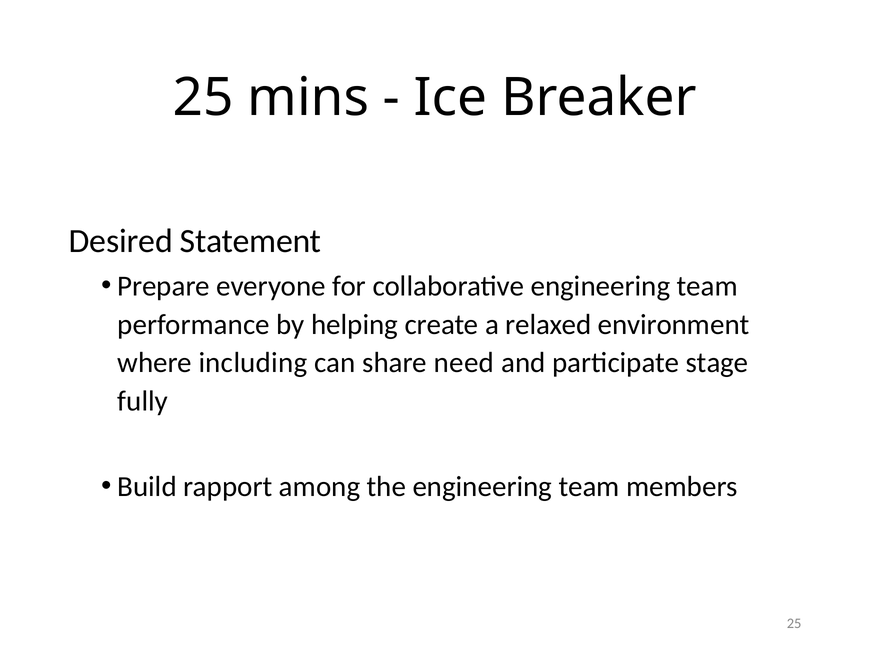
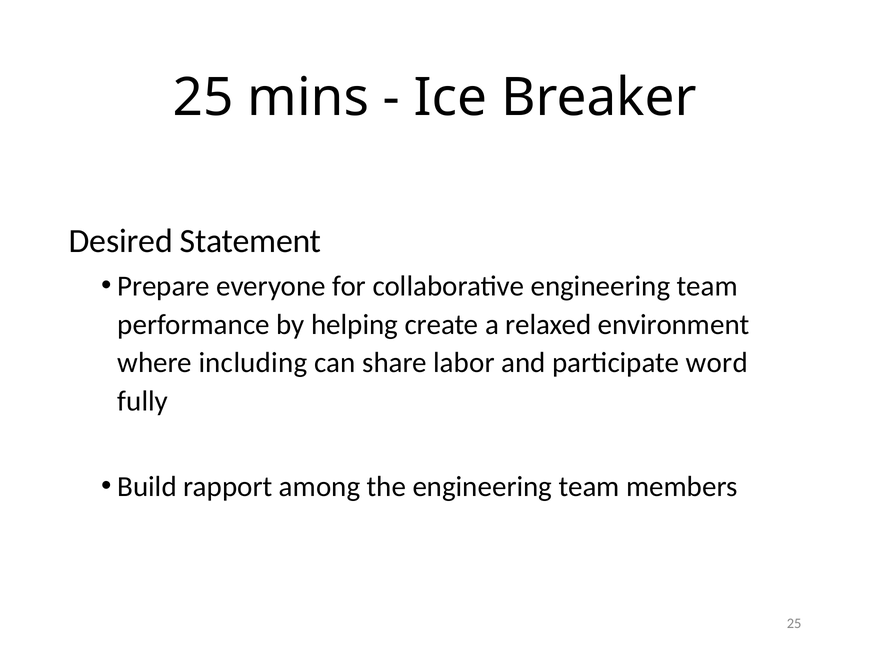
need: need -> labor
stage: stage -> word
